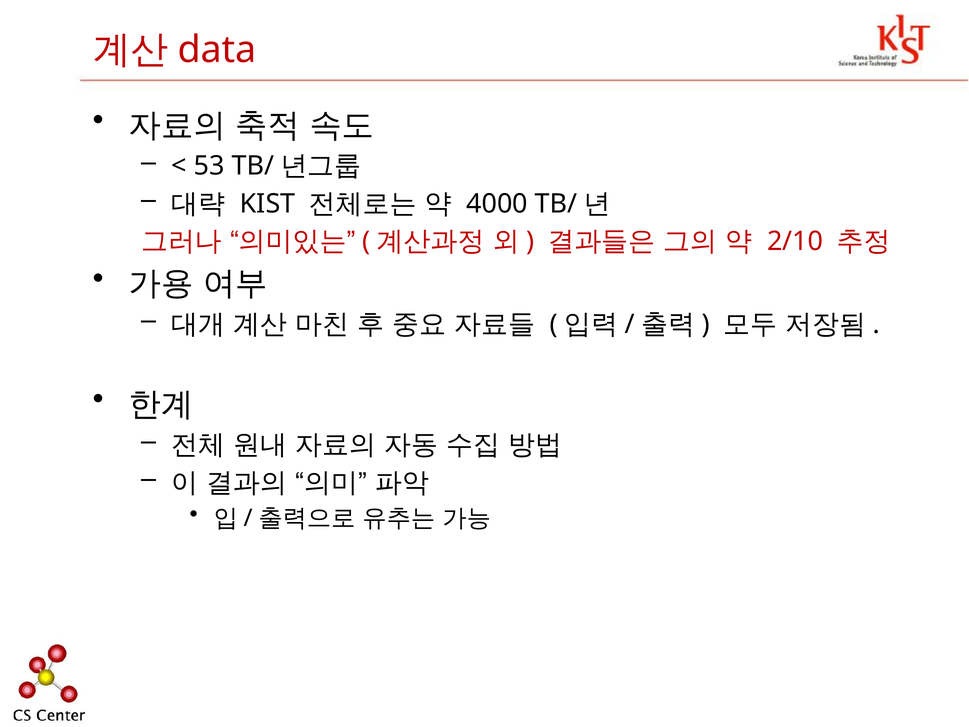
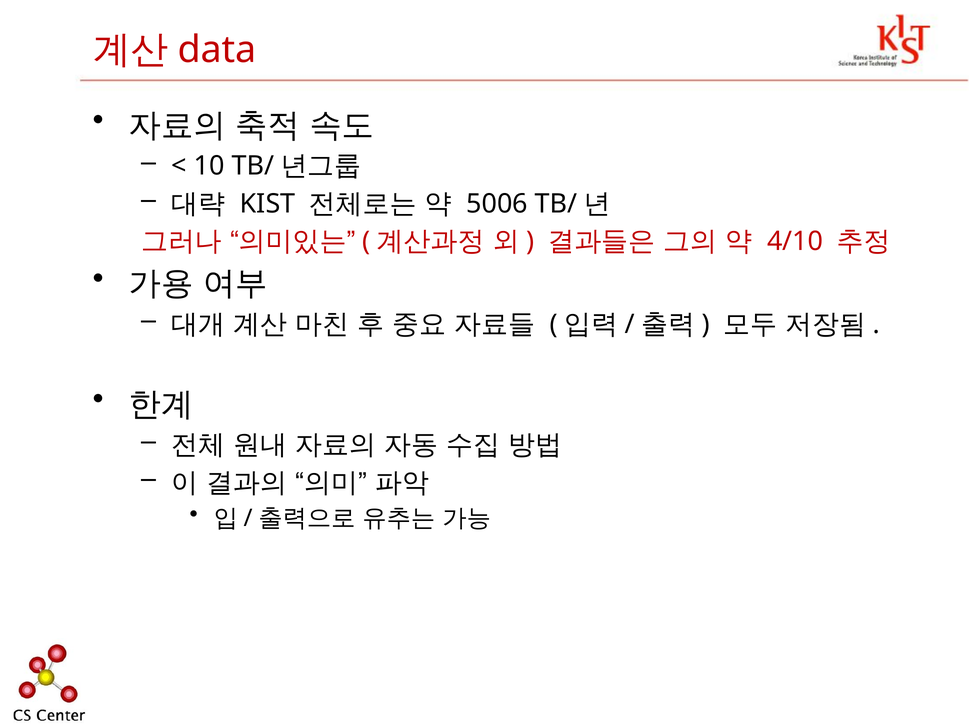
53: 53 -> 10
4000: 4000 -> 5006
2/10: 2/10 -> 4/10
